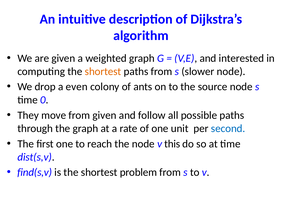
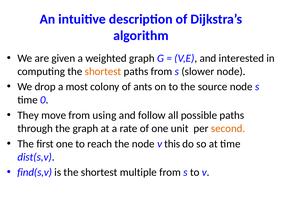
even: even -> most
from given: given -> using
second colour: blue -> orange
problem: problem -> multiple
